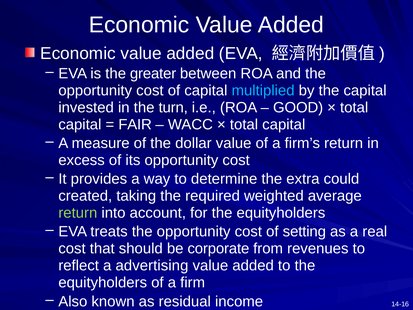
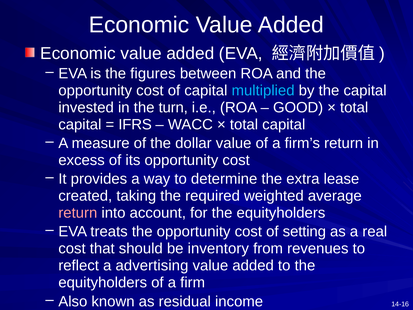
greater: greater -> figures
FAIR: FAIR -> IFRS
could: could -> lease
return at (78, 213) colour: light green -> pink
corporate: corporate -> inventory
